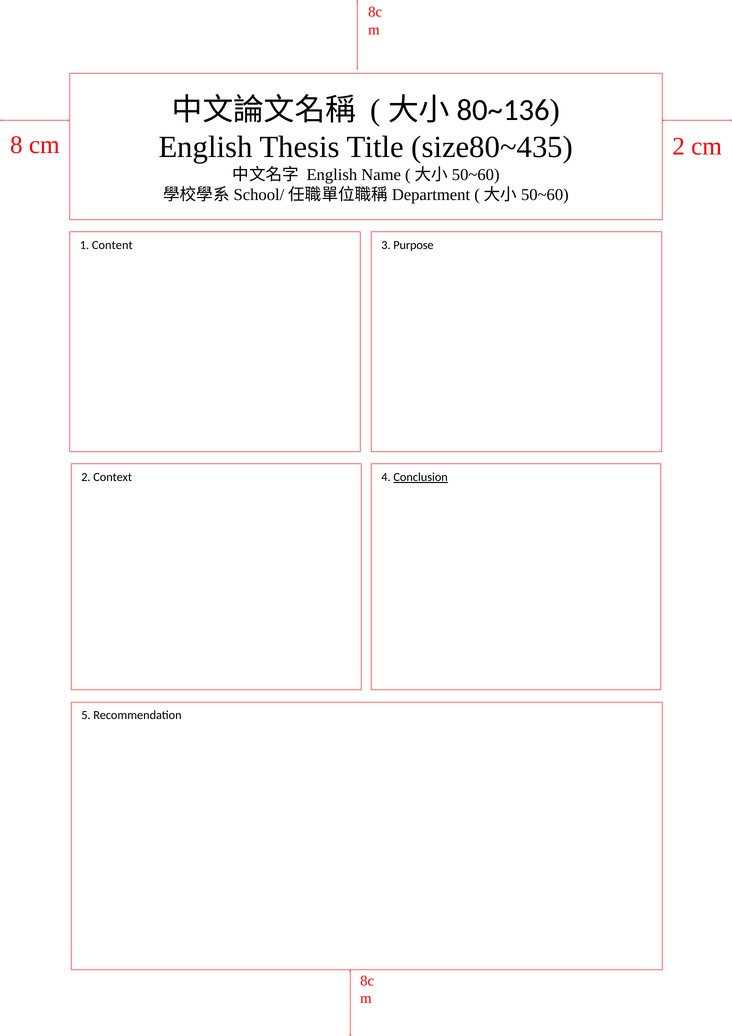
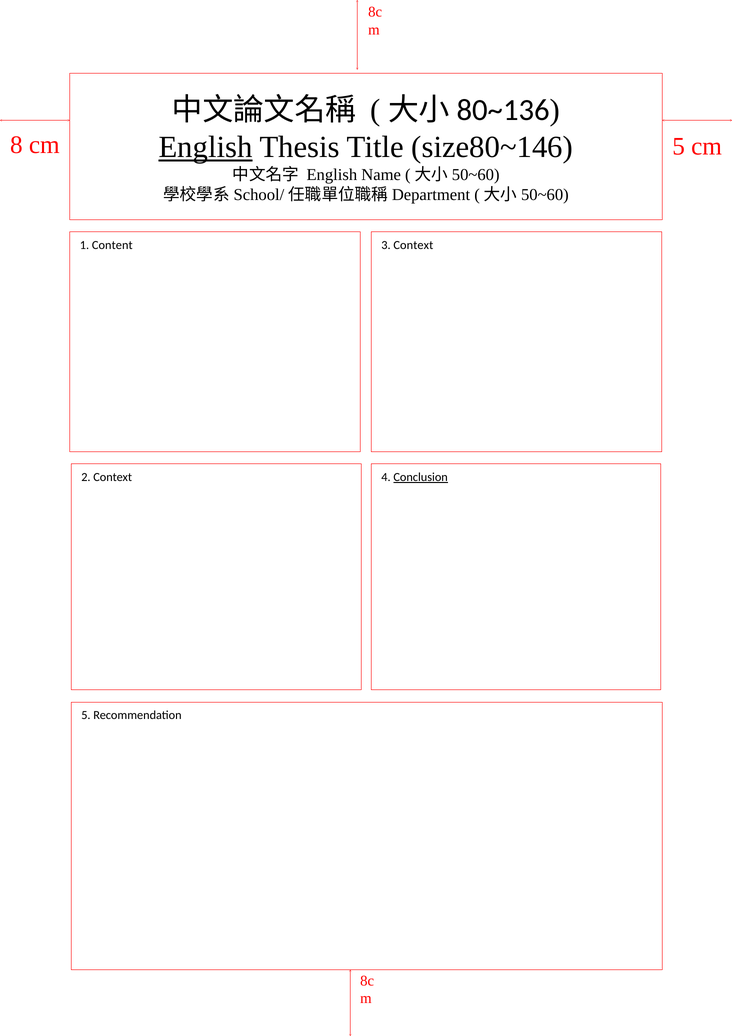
English at (206, 147) underline: none -> present
size80~435: size80~435 -> size80~146
cm 2: 2 -> 5
3 Purpose: Purpose -> Context
